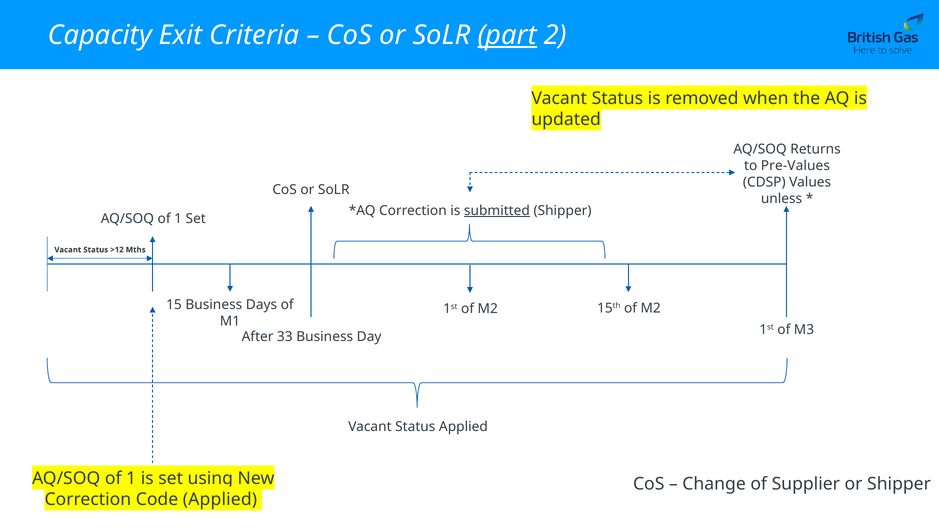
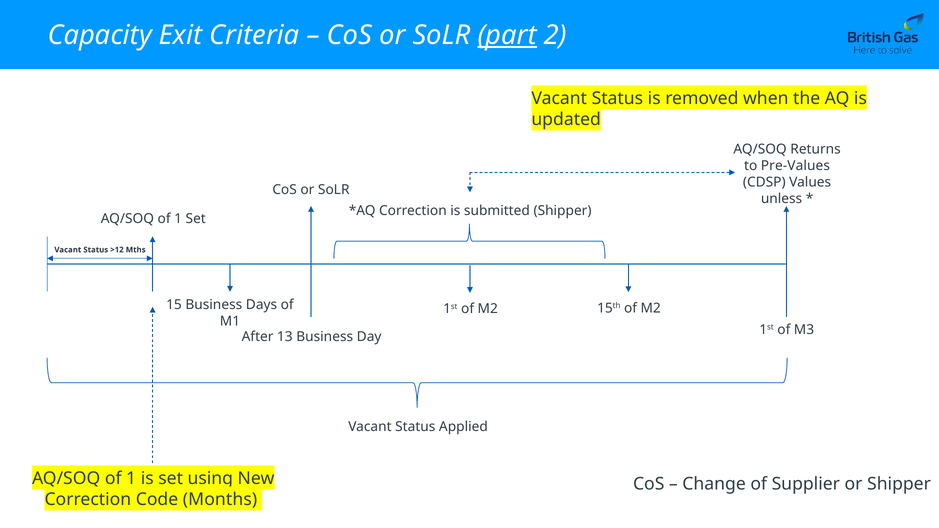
submitted underline: present -> none
33: 33 -> 13
Code Applied: Applied -> Months
